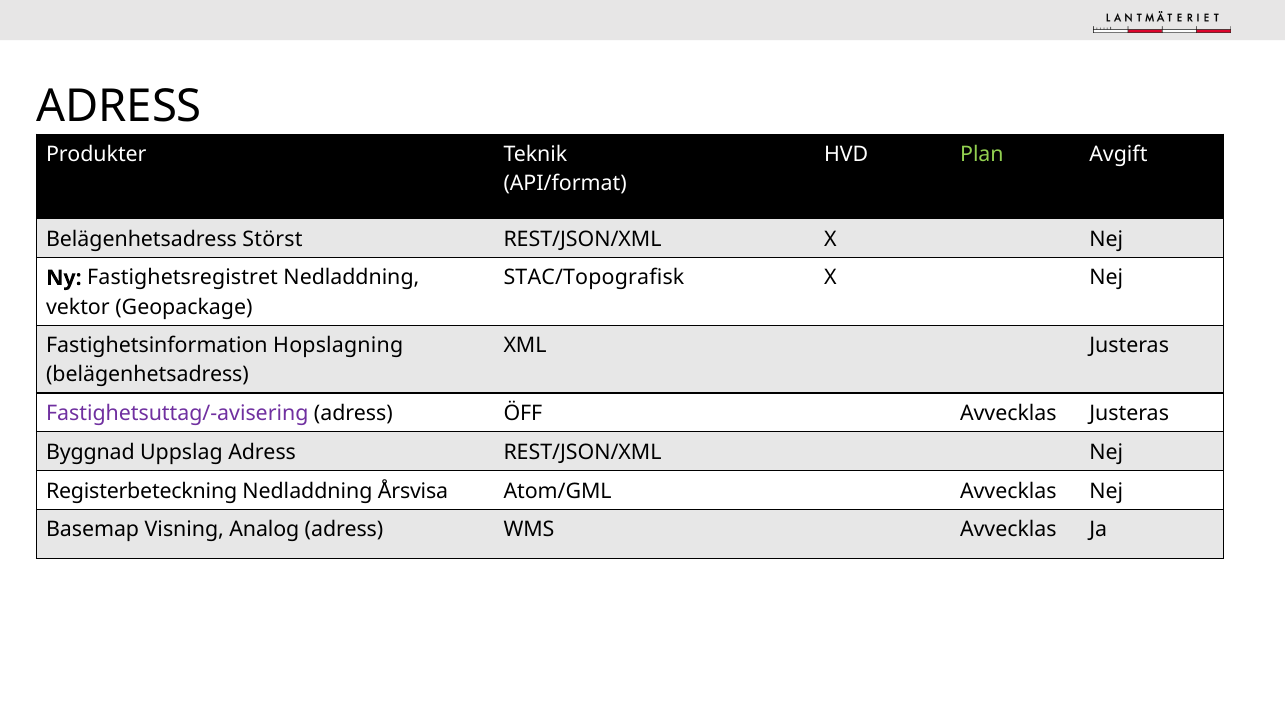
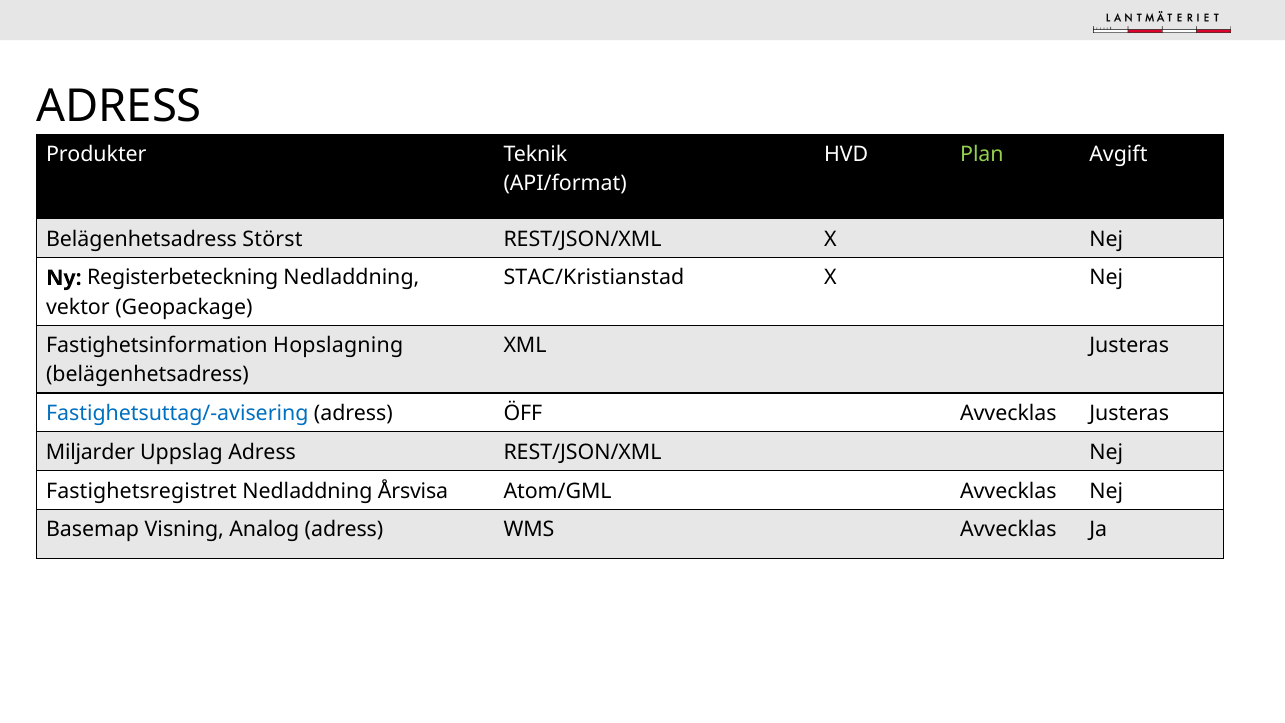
STAC/Topografisk: STAC/Topografisk -> STAC/Kristianstad
Fastighetsregistret: Fastighetsregistret -> Registerbeteckning
Fastighetsuttag/-avisering colour: purple -> blue
Byggnad: Byggnad -> Miljarder
Registerbeteckning: Registerbeteckning -> Fastighetsregistret
